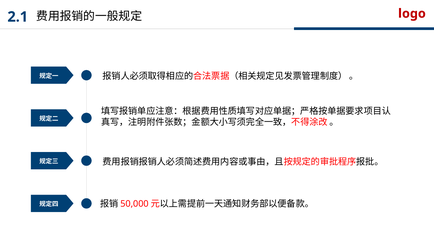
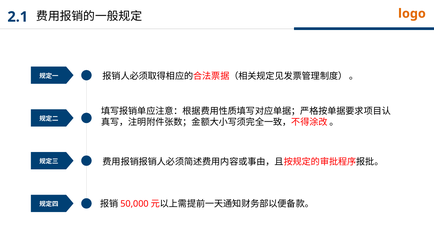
logo colour: red -> orange
